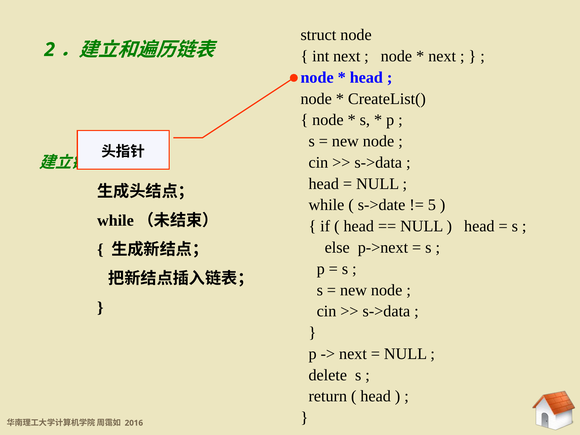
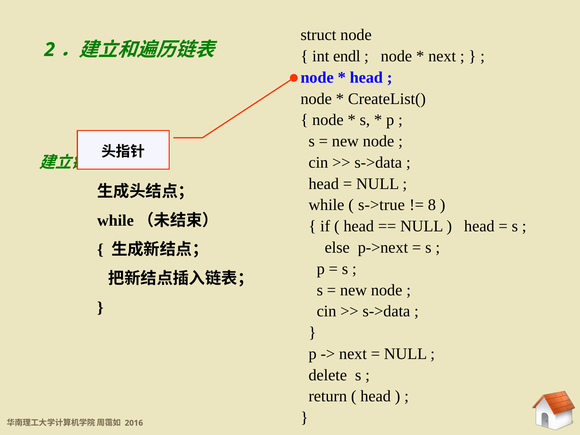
int next: next -> endl
s->date: s->date -> s->true
5: 5 -> 8
